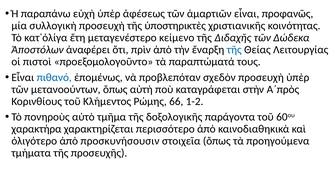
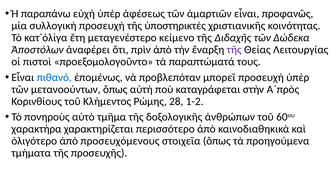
τῆς at (234, 50) colour: blue -> purple
σχεδὸν: σχεδὸν -> μπορεῖ
66: 66 -> 28
παράγοντα: παράγοντα -> ἀνθρώπων
προσκυνήσουσιν: προσκυνήσουσιν -> προσευχόμενους
